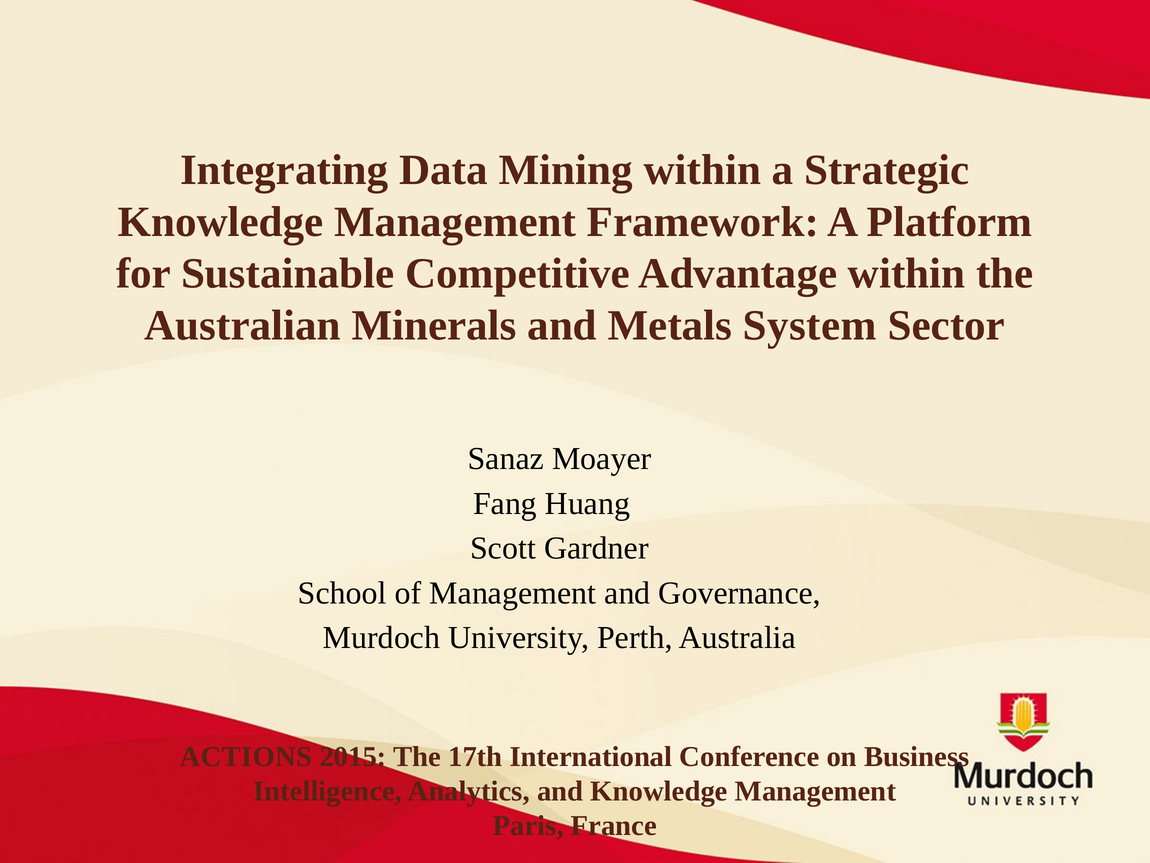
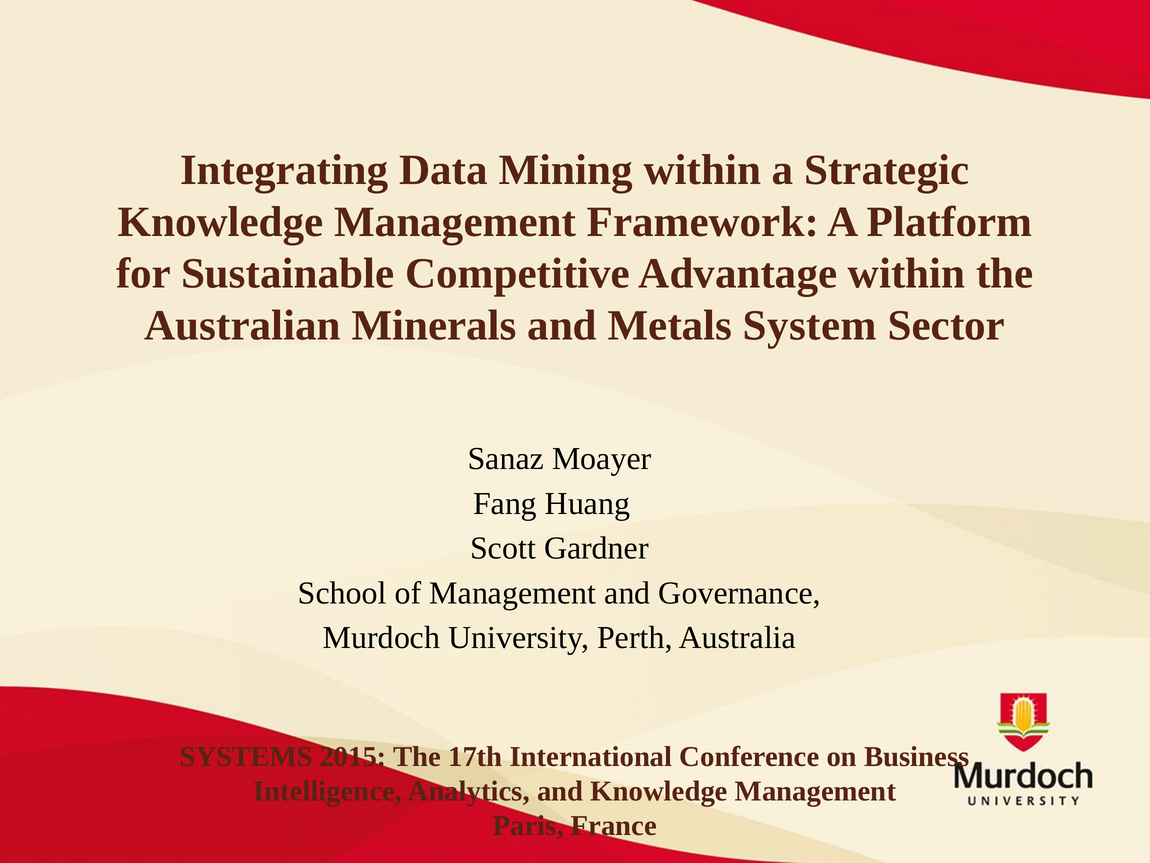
ACTIONS: ACTIONS -> SYSTEMS
